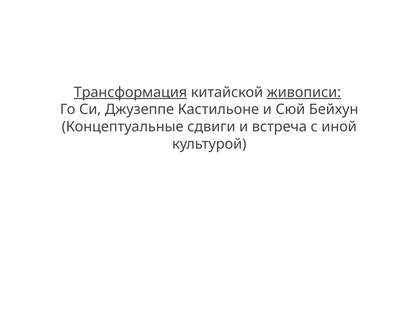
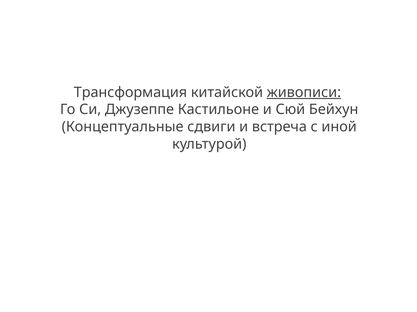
Трансформация underline: present -> none
